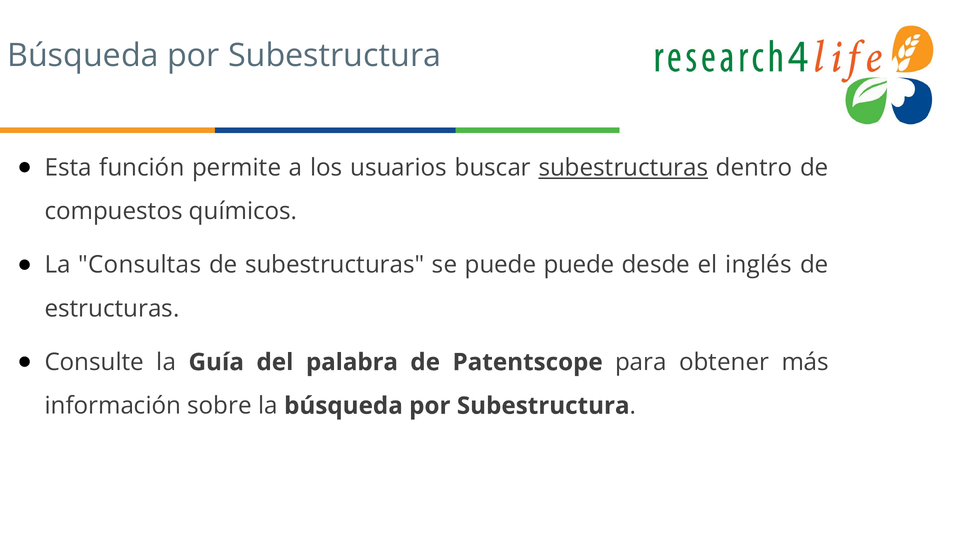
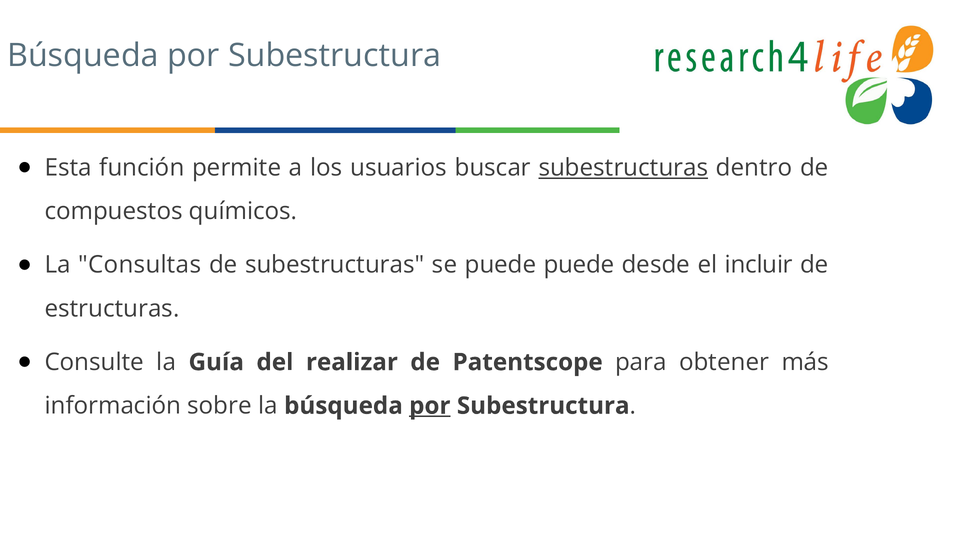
inglés: inglés -> incluir
palabra: palabra -> realizar
por at (430, 406) underline: none -> present
